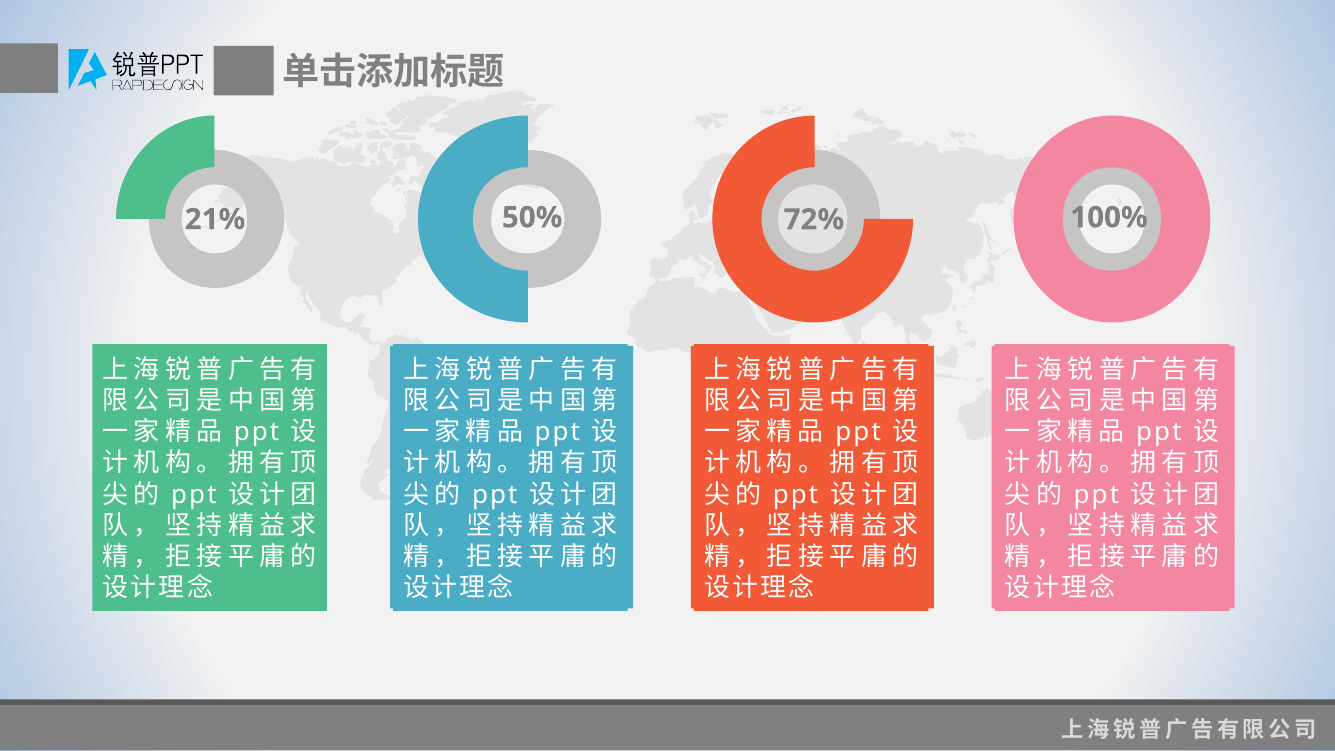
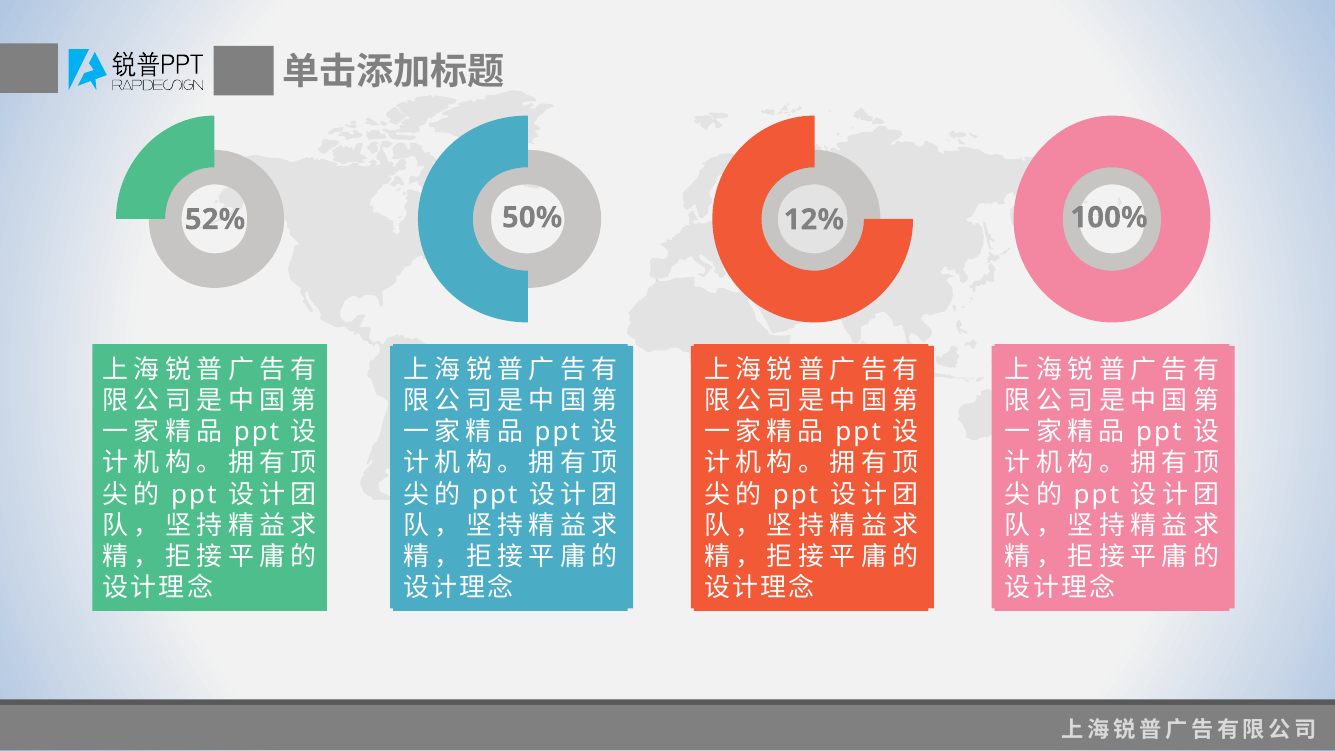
72%: 72% -> 12%
21%: 21% -> 52%
